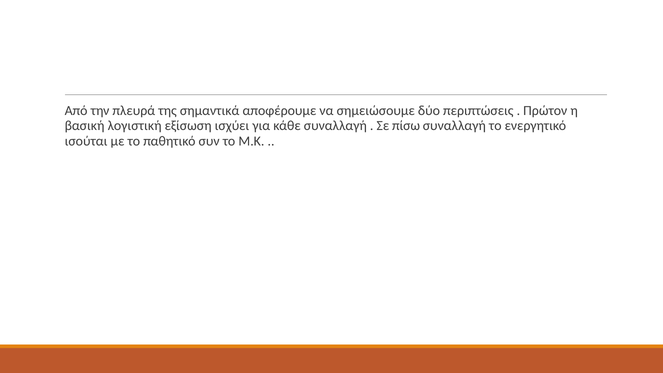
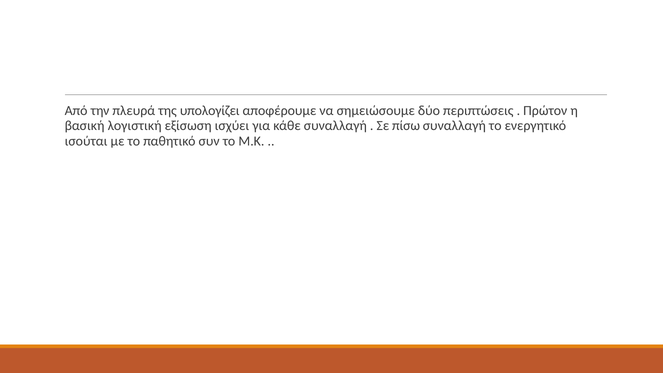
σημαντικά: σημαντικά -> υπολογίζει
